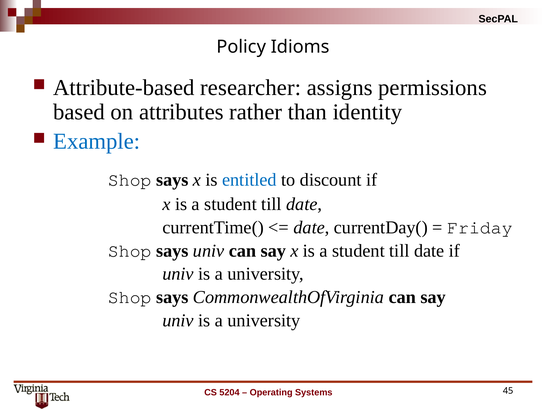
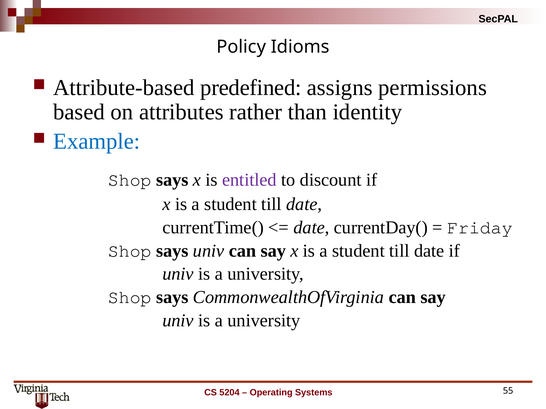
researcher: researcher -> predefined
entitled colour: blue -> purple
45: 45 -> 55
